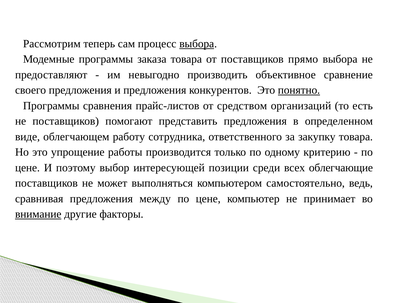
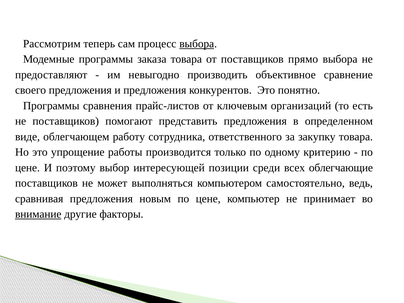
понятно underline: present -> none
средством: средством -> ключевым
между: между -> новым
